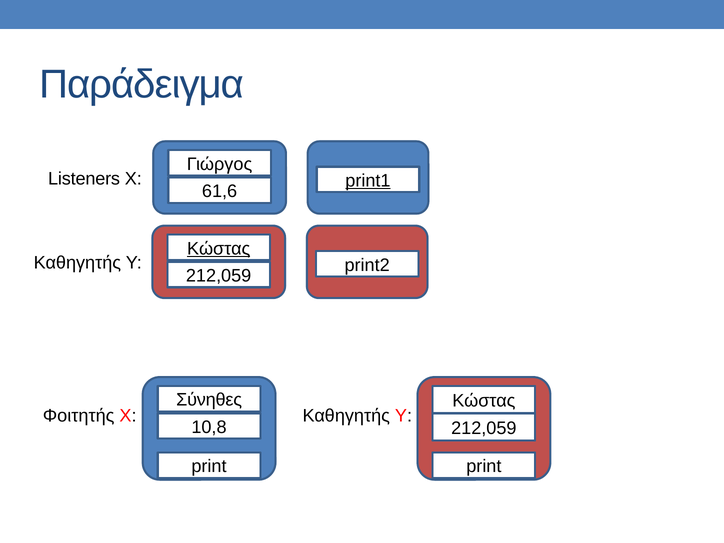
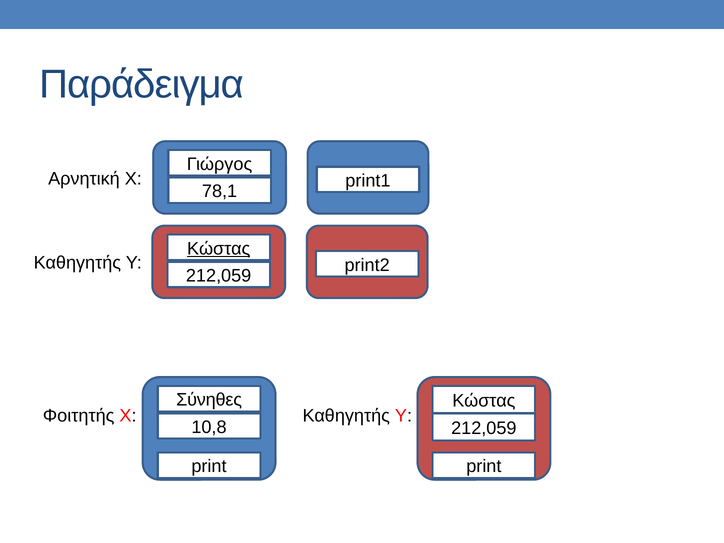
Listeners: Listeners -> Αρνητική
print1 underline: present -> none
61,6: 61,6 -> 78,1
